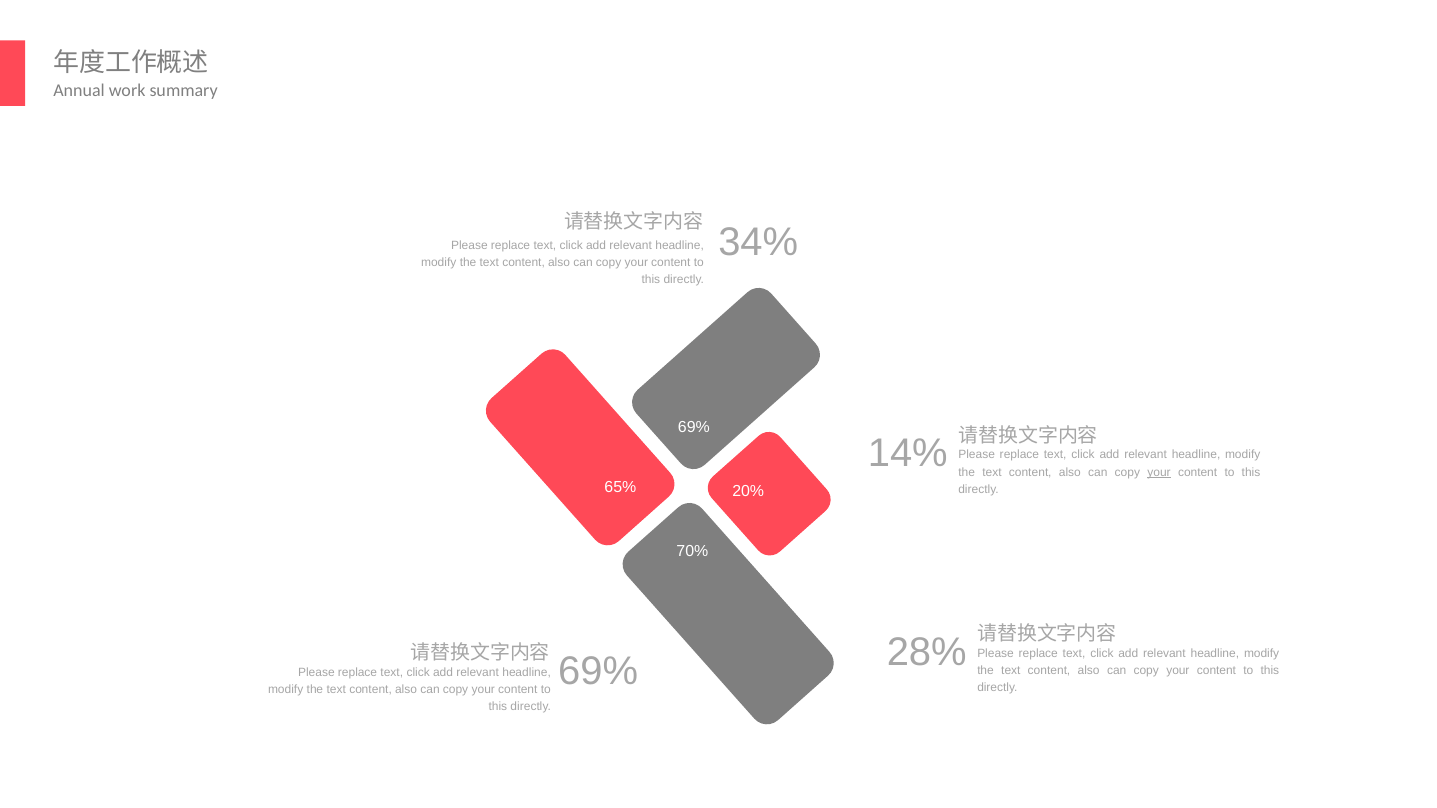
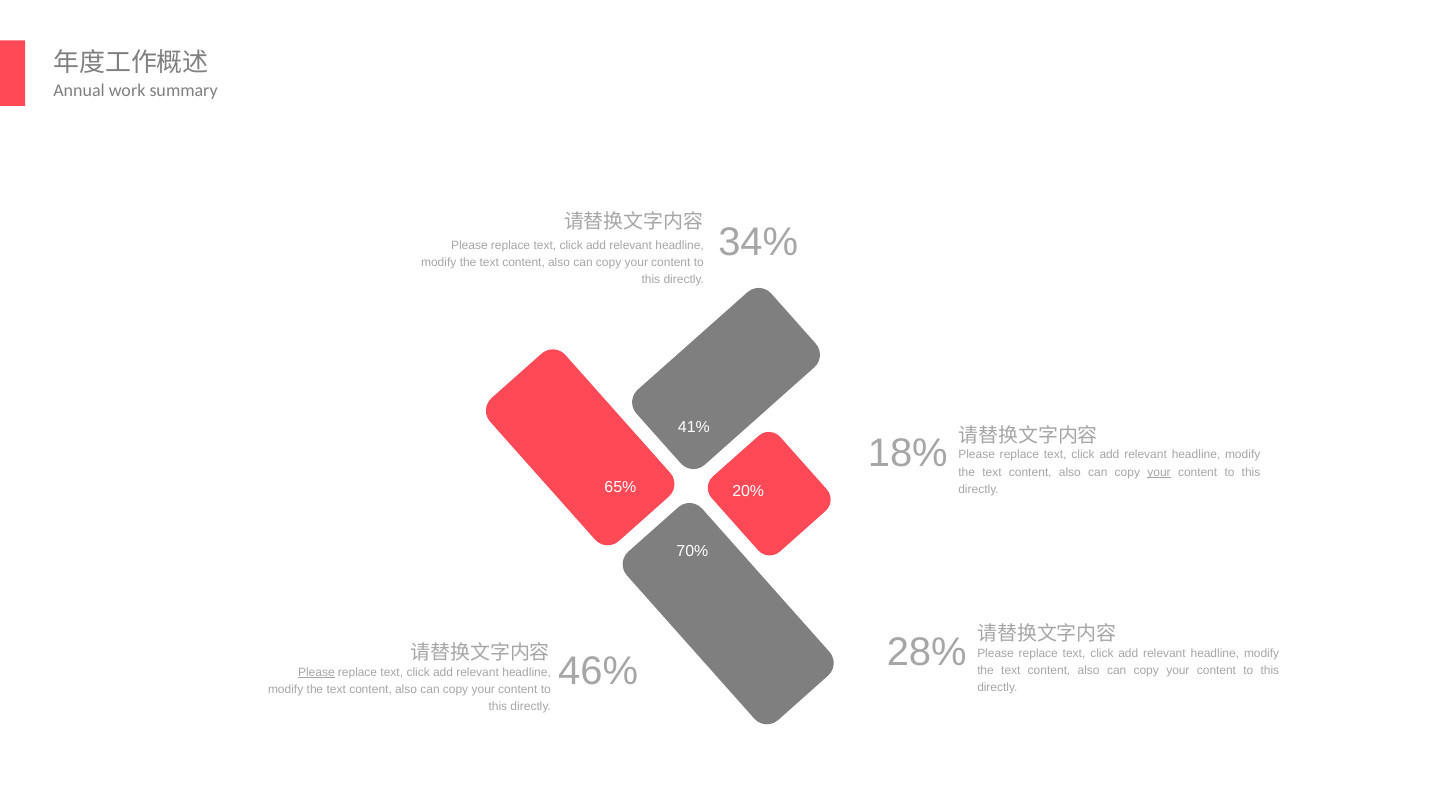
69% at (694, 427): 69% -> 41%
14%: 14% -> 18%
69% at (598, 672): 69% -> 46%
Please at (316, 673) underline: none -> present
